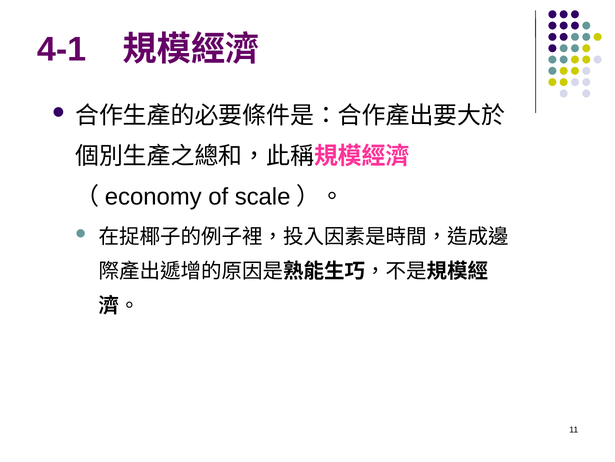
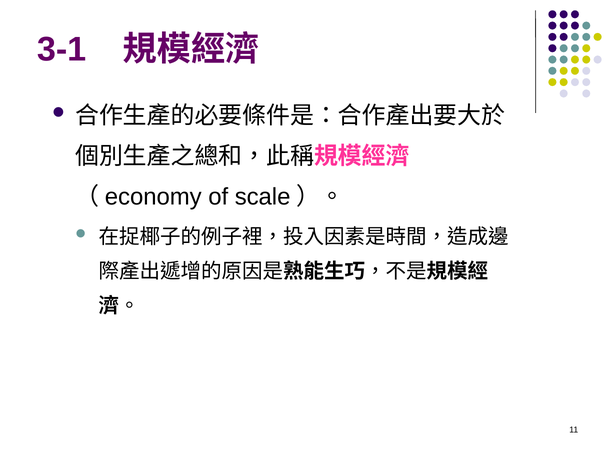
4-1: 4-1 -> 3-1
